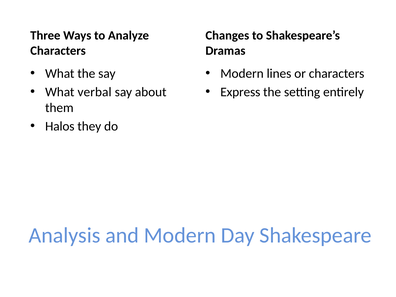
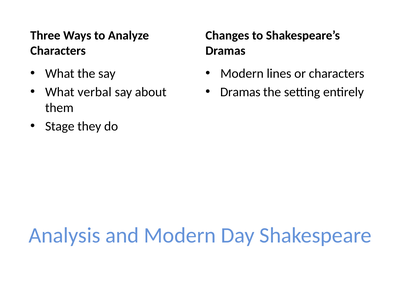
Express at (240, 92): Express -> Dramas
Halos: Halos -> Stage
